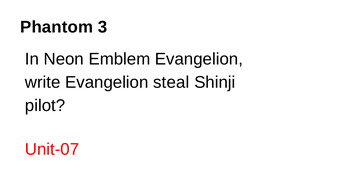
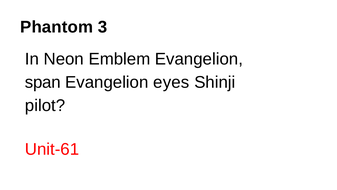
write: write -> span
steal: steal -> eyes
Unit-07: Unit-07 -> Unit-61
